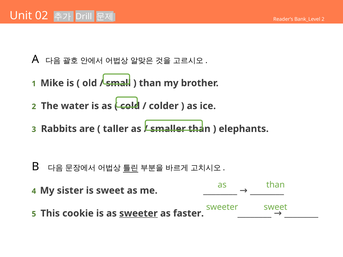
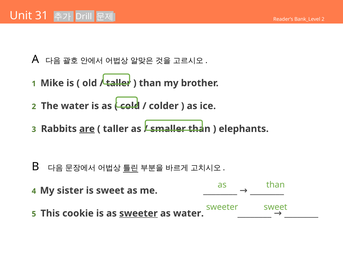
02: 02 -> 31
small at (118, 83): small -> taller
are underline: none -> present
as faster: faster -> water
